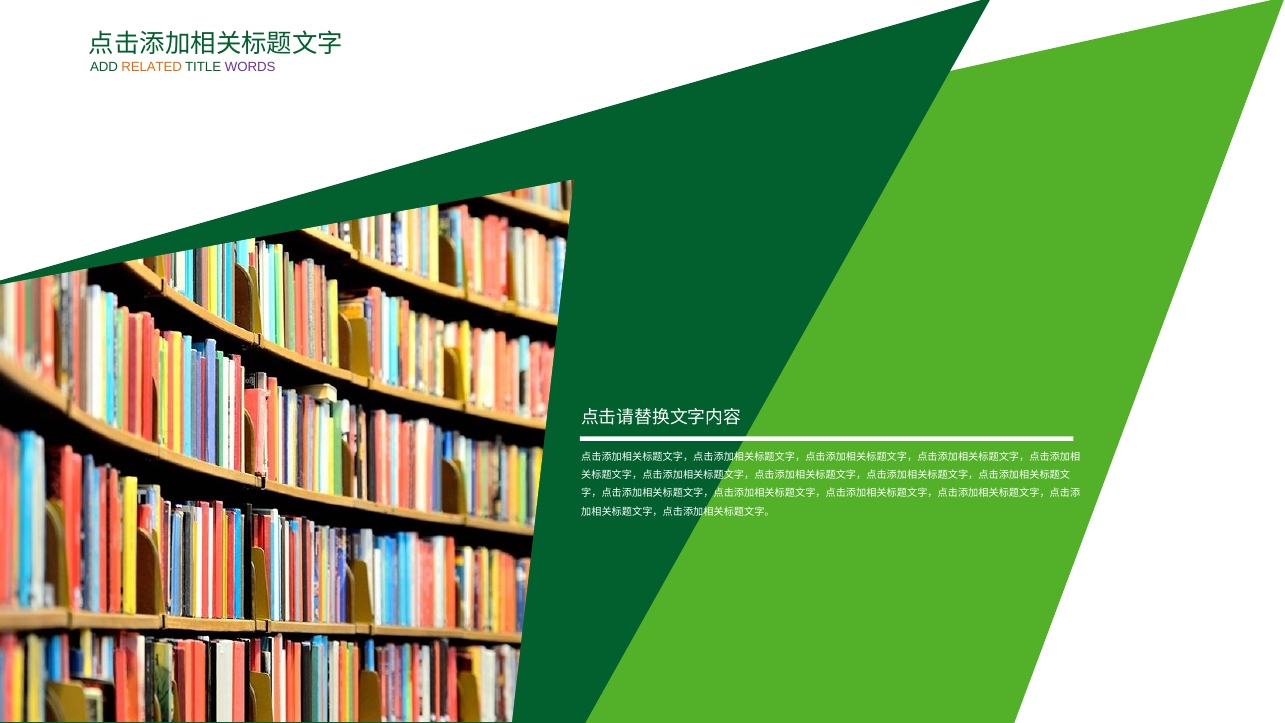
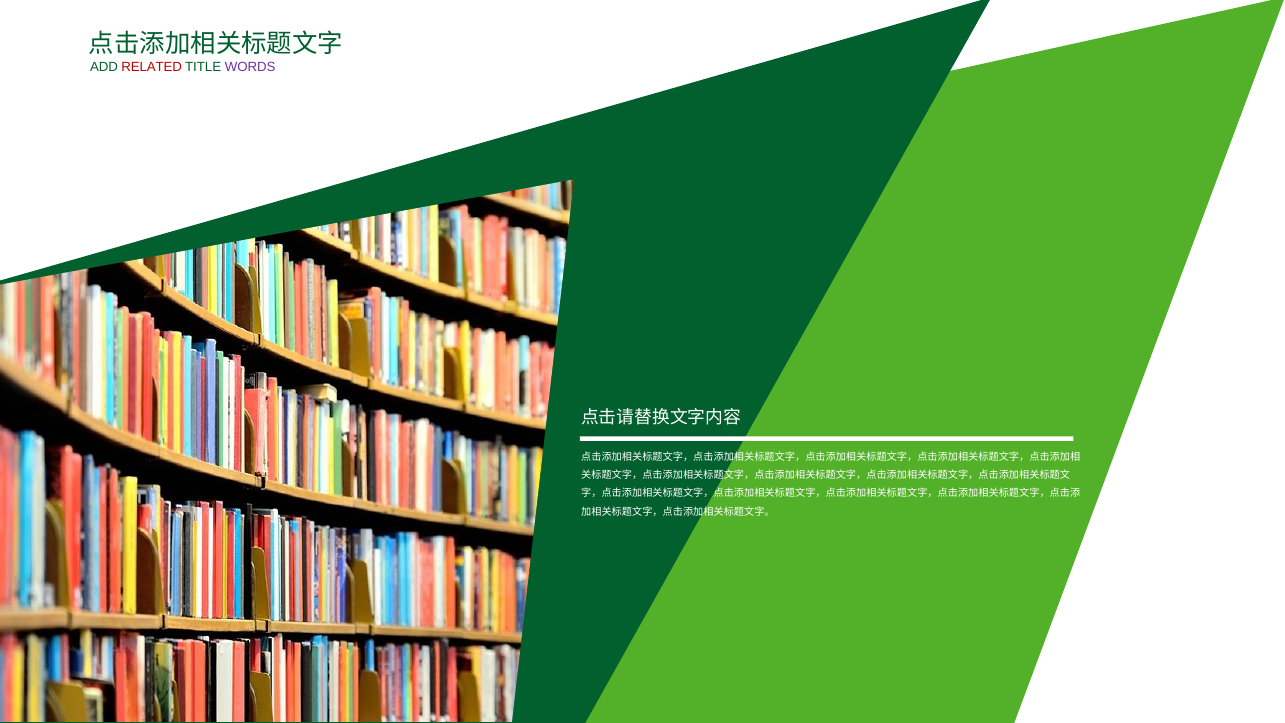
RELATED colour: orange -> red
